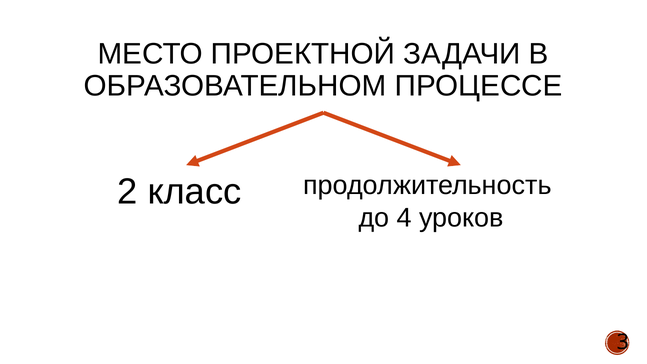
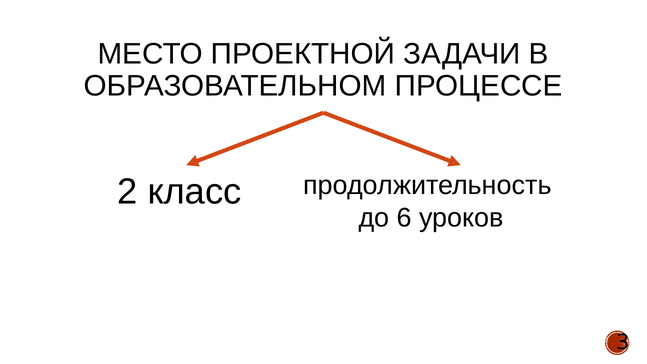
4: 4 -> 6
